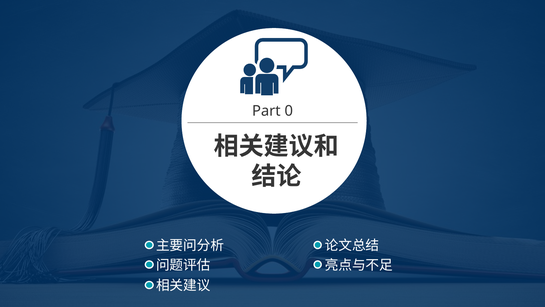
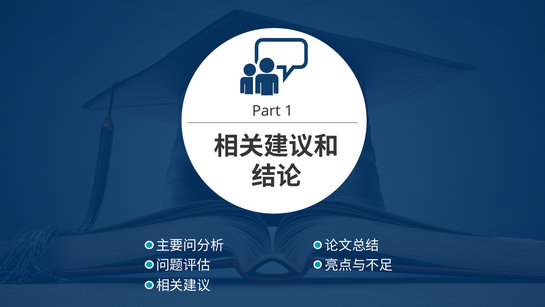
0: 0 -> 1
